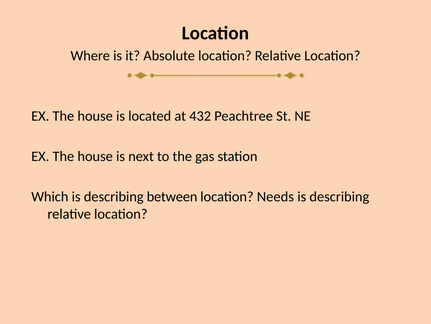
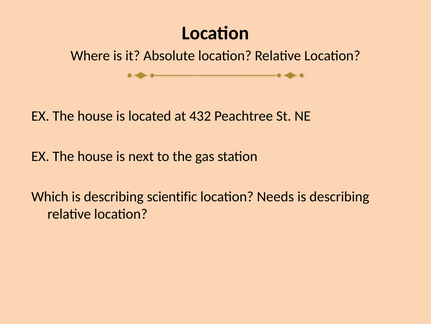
between: between -> scientific
